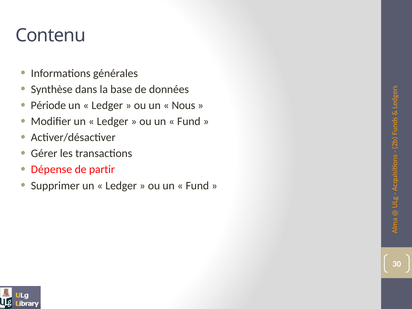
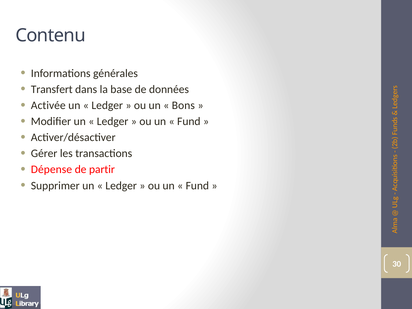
Synthèse: Synthèse -> Transfert
Période: Période -> Activée
Nous: Nous -> Bons
